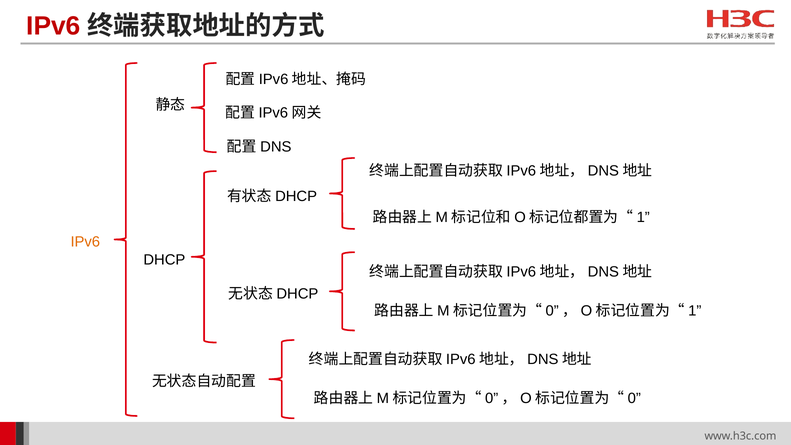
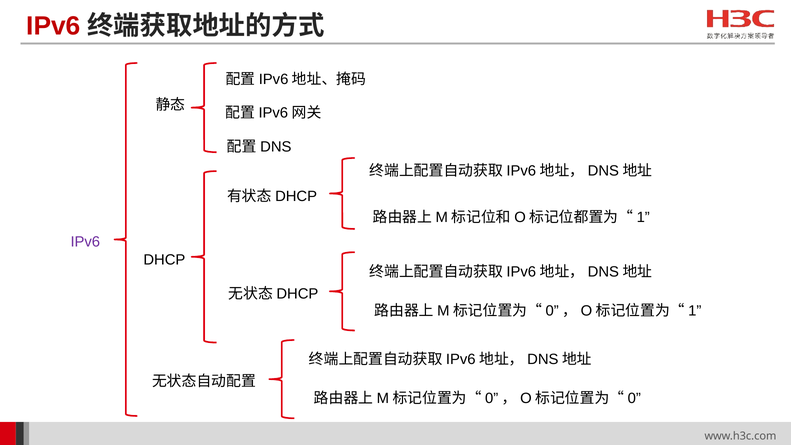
IPv6 at (85, 242) colour: orange -> purple
